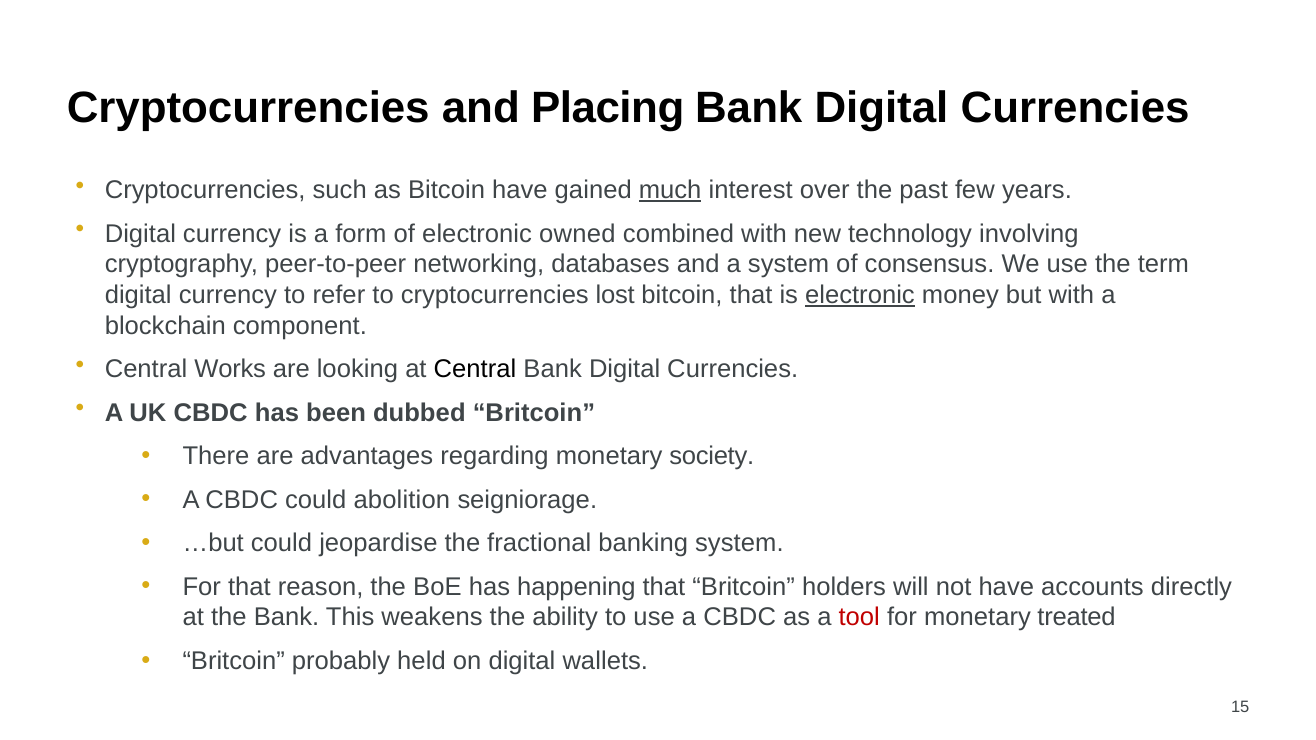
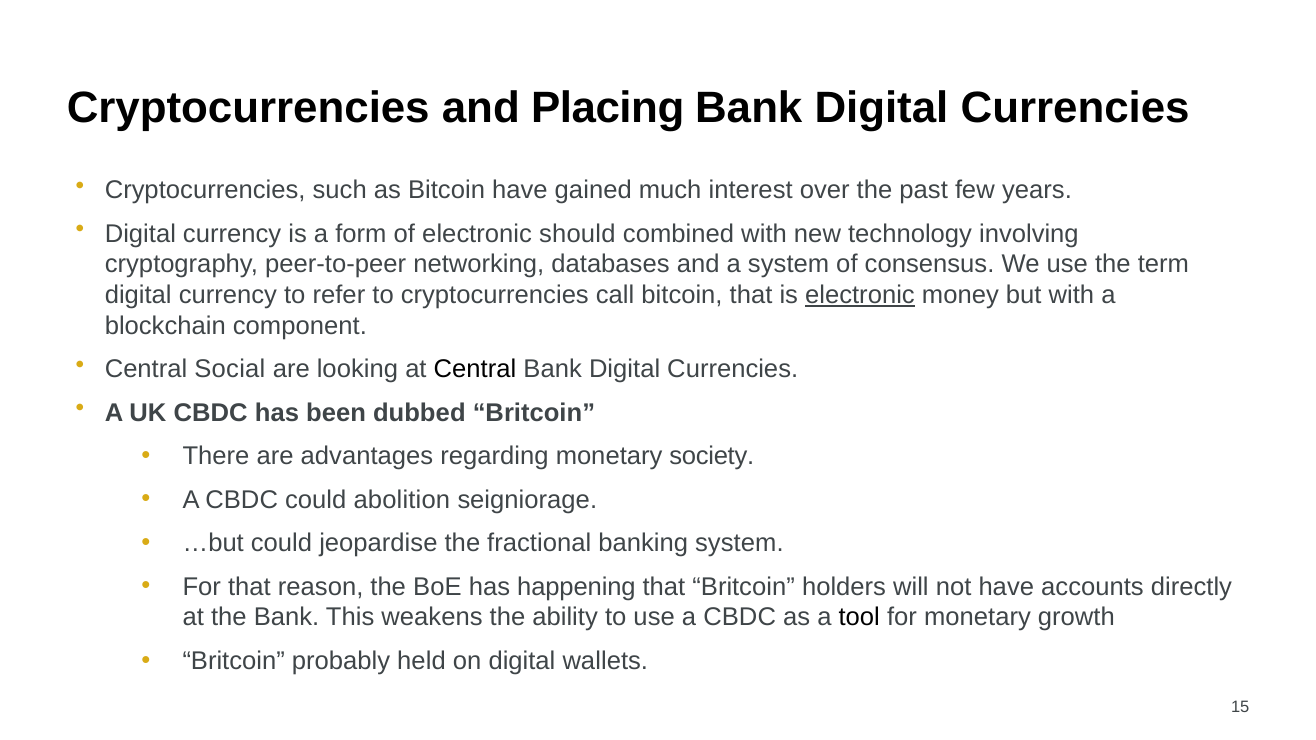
much underline: present -> none
owned: owned -> should
lost: lost -> call
Works: Works -> Social
tool colour: red -> black
treated: treated -> growth
